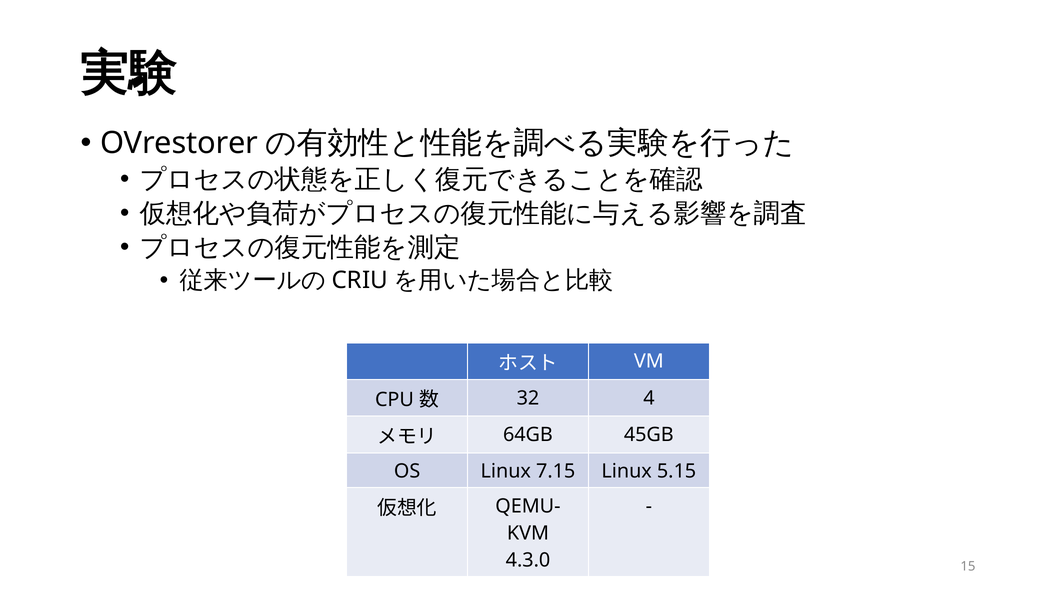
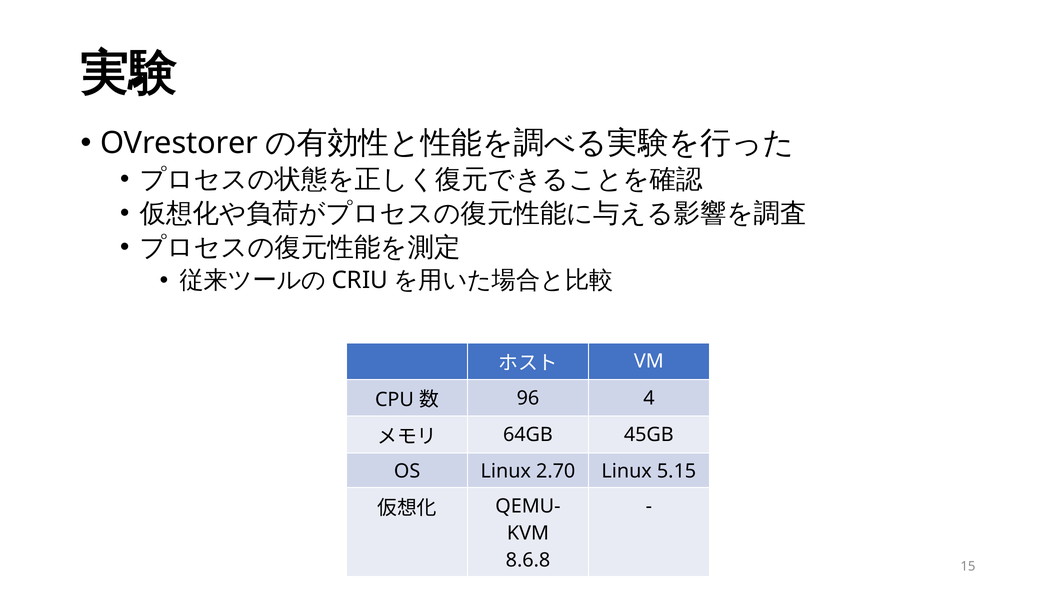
32: 32 -> 96
7.15: 7.15 -> 2.70
4.3.0: 4.3.0 -> 8.6.8
